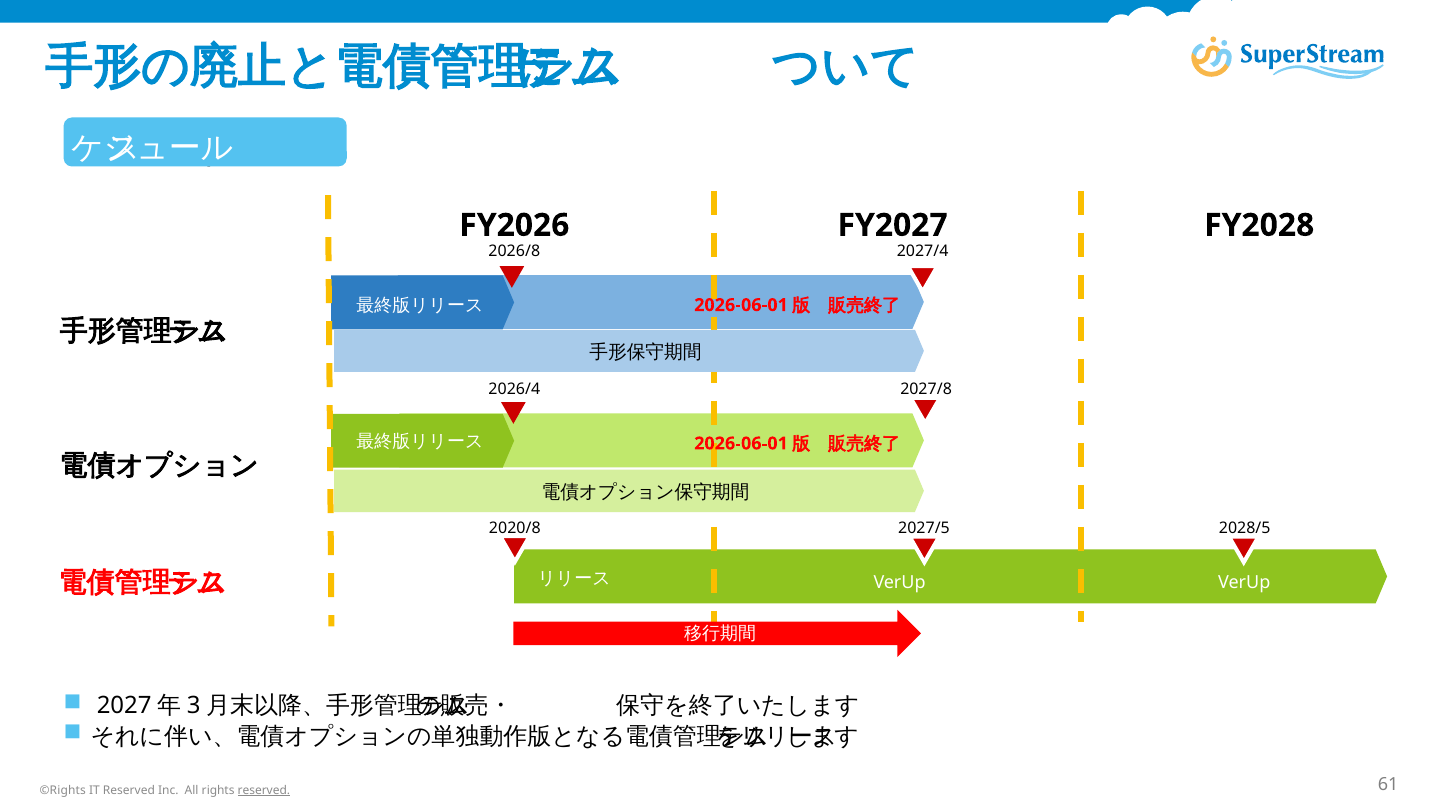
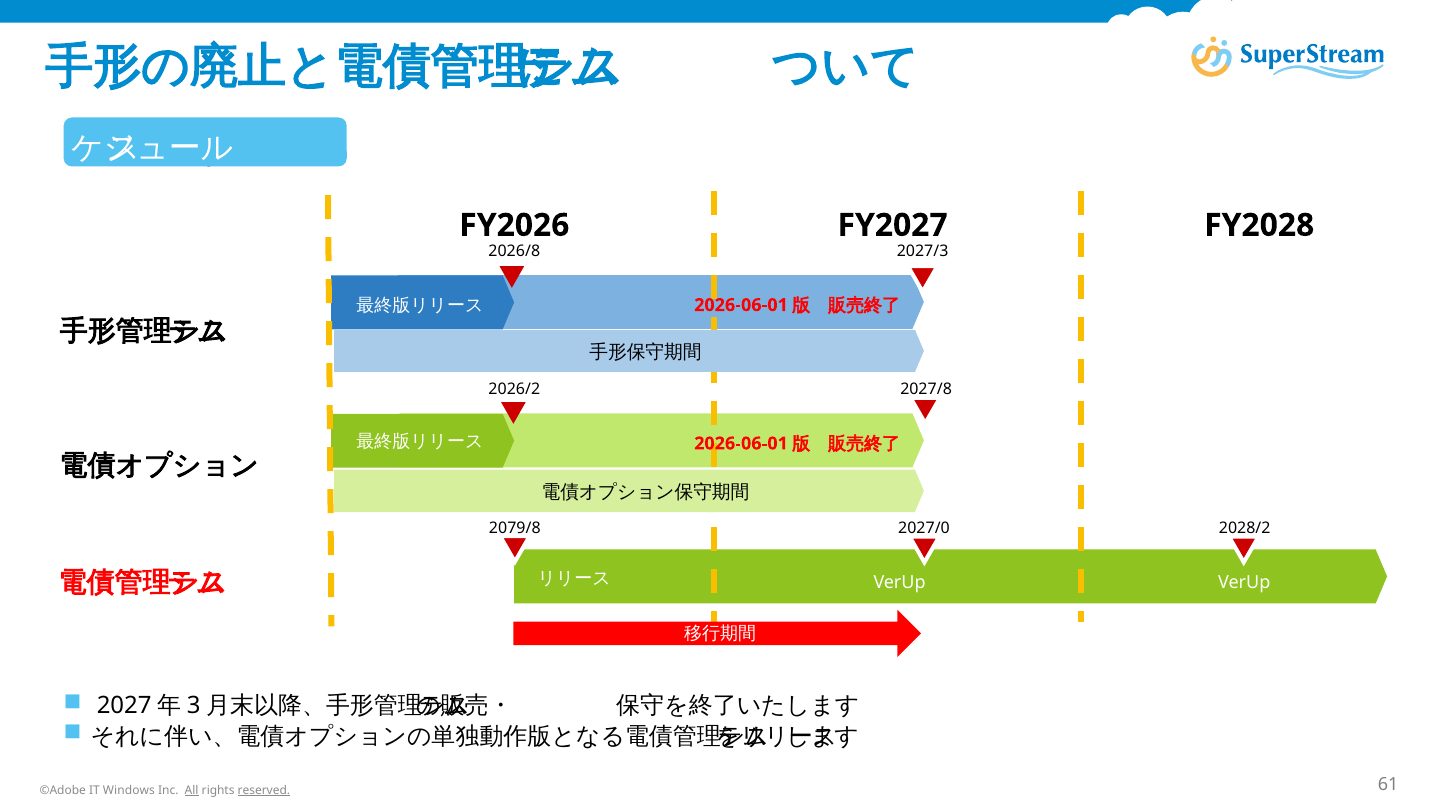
2027/4: 2027/4 -> 2027/3
2026/4: 2026/4 -> 2026/2
2020/8: 2020/8 -> 2079/8
2027/5: 2027/5 -> 2027/0
2028/5: 2028/5 -> 2028/2
©Rights: ©Rights -> ©Adobe
IT Reserved: Reserved -> Windows
All underline: none -> present
